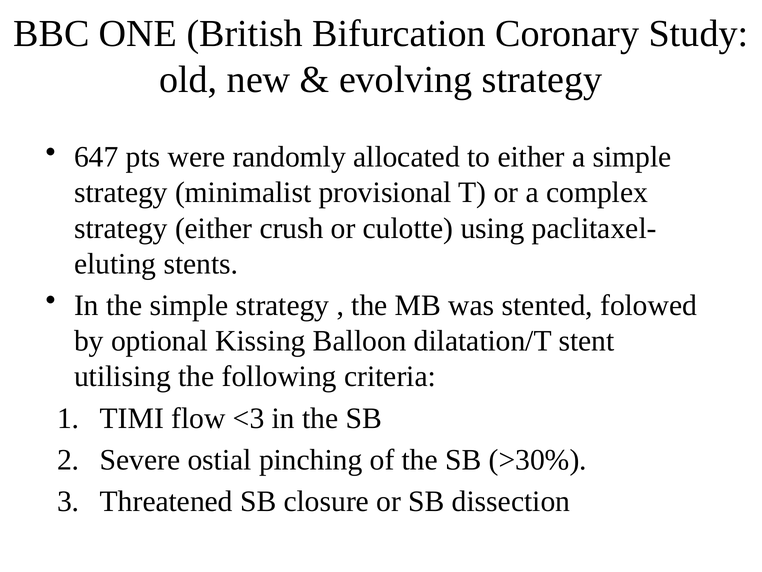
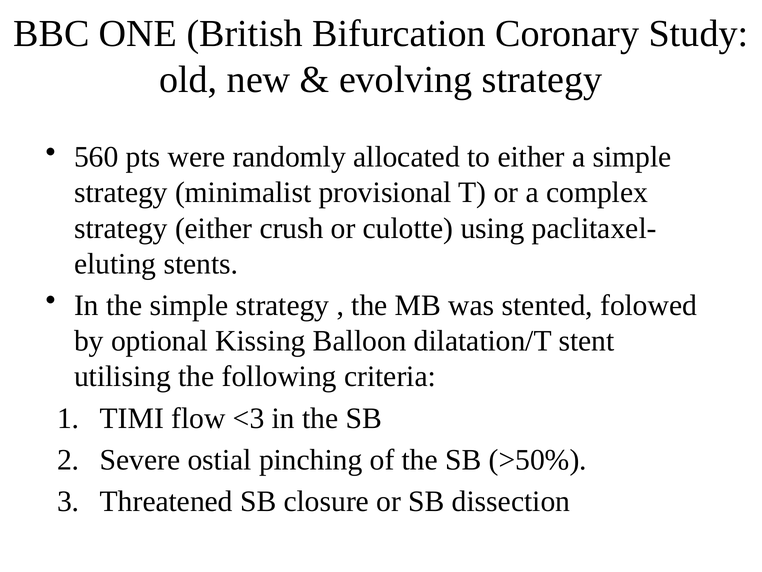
647: 647 -> 560
>30%: >30% -> >50%
